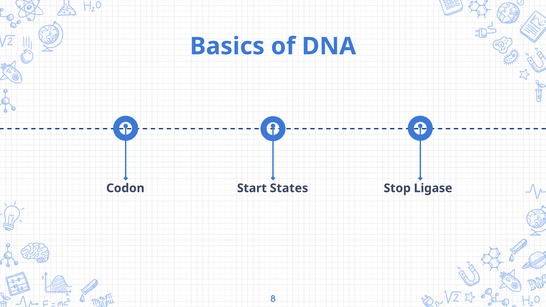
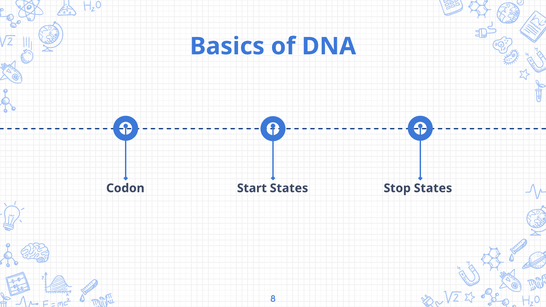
Stop Ligase: Ligase -> States
